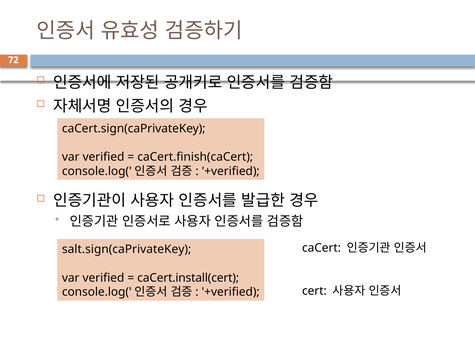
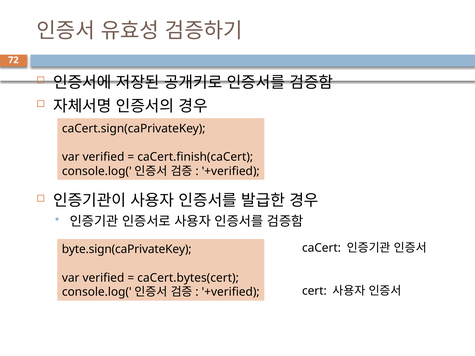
salt.sign(caPrivateKey: salt.sign(caPrivateKey -> byte.sign(caPrivateKey
caCert.install(cert: caCert.install(cert -> caCert.bytes(cert
